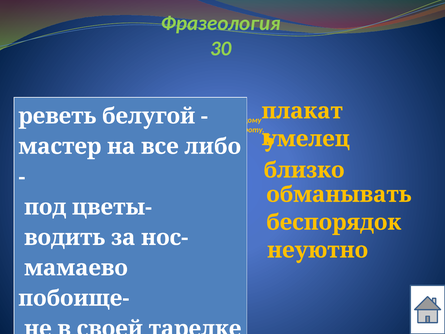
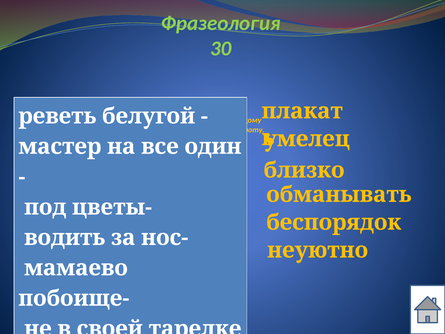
либо: либо -> один
